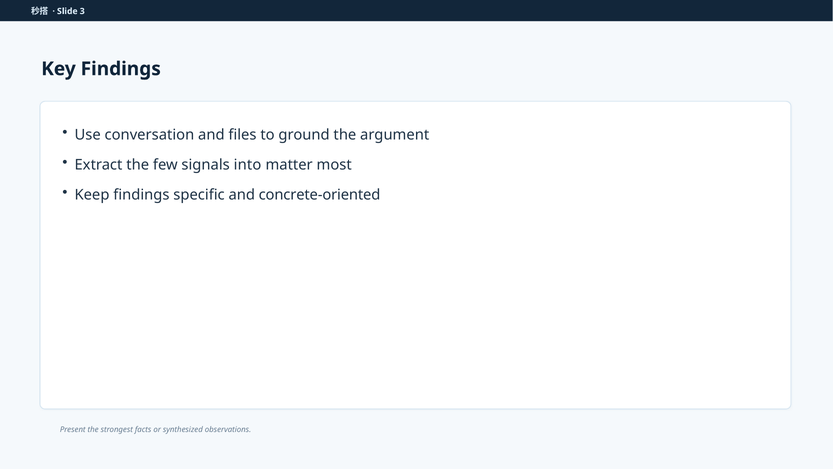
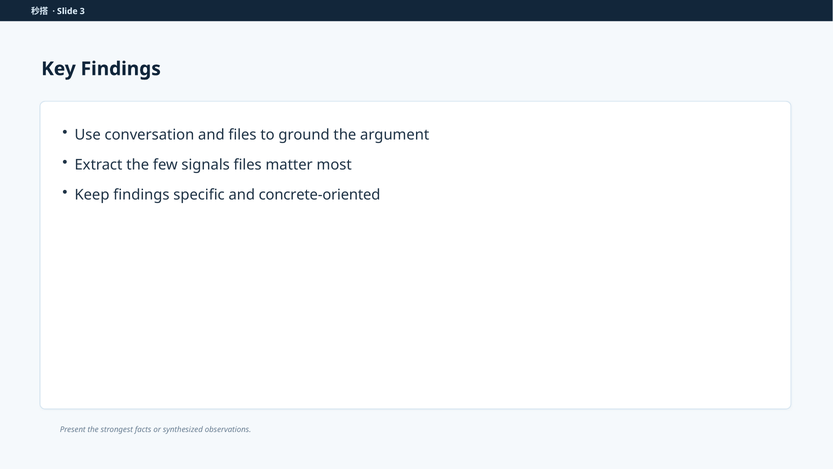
signals into: into -> files
